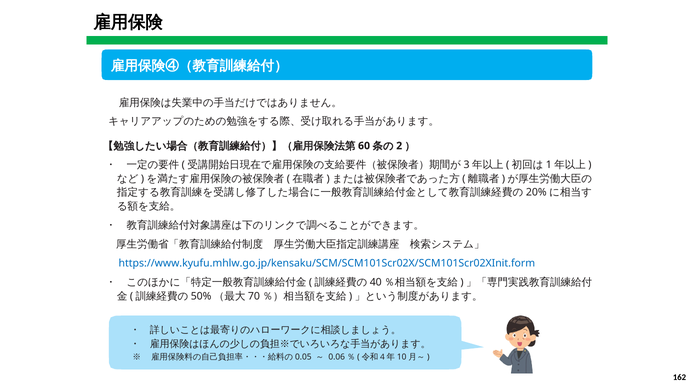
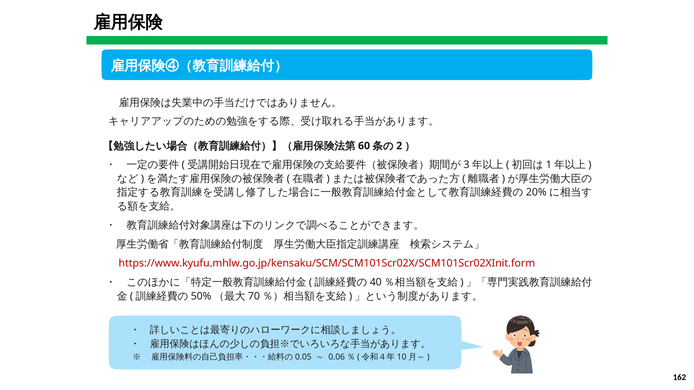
https://www.kyufu.mhlw.go.jp/kensaku/SCM/SCM101Scr02X/SCM101Scr02XInit.form colour: blue -> red
